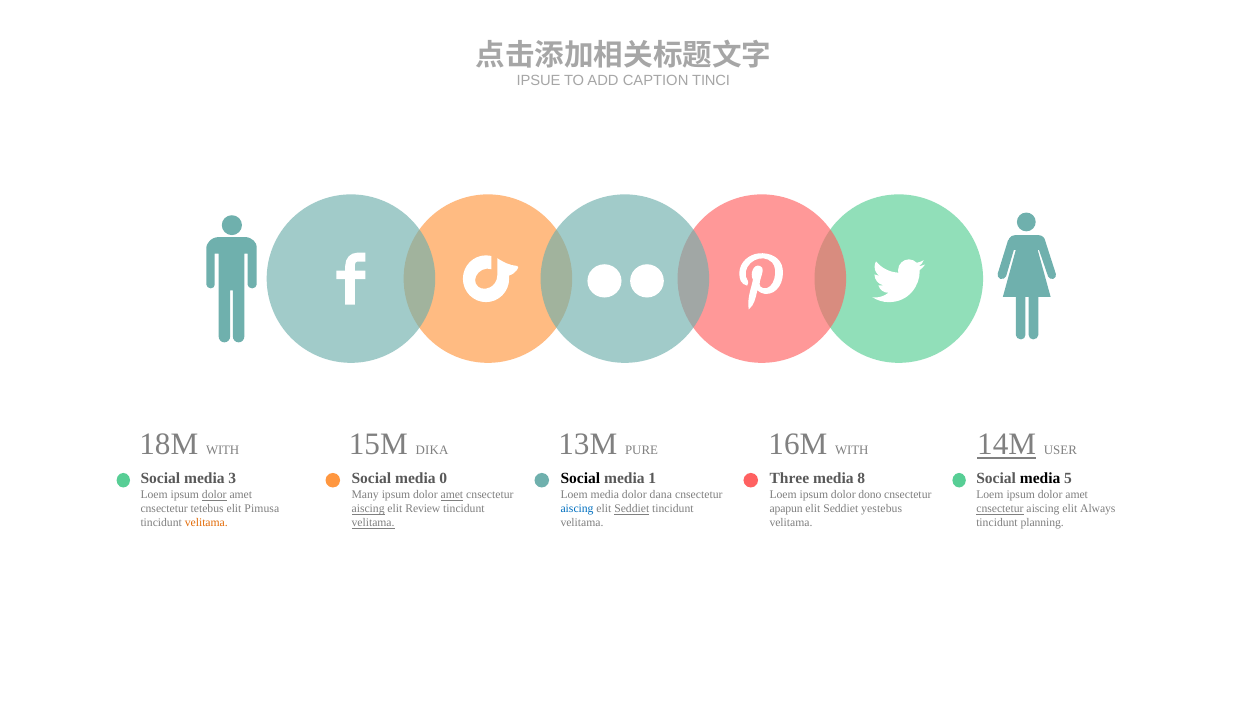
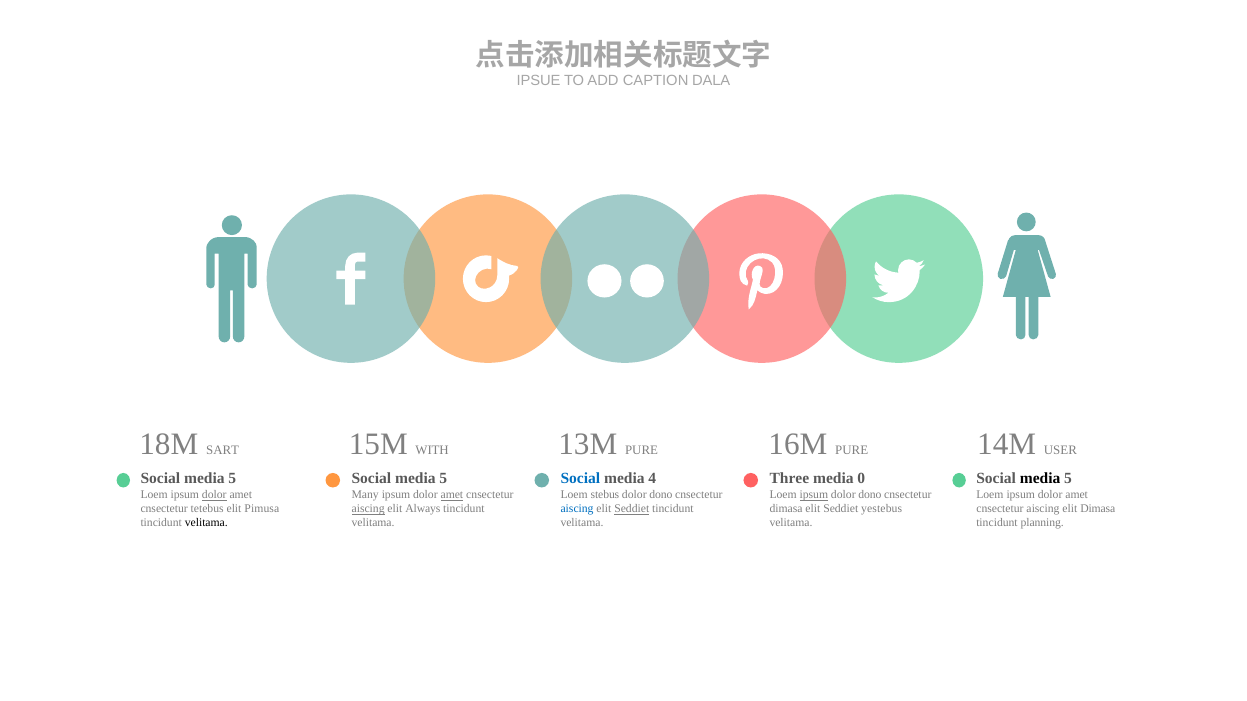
TINCI: TINCI -> DALA
18M WITH: WITH -> SART
DIKA: DIKA -> WITH
16M WITH: WITH -> PURE
14M underline: present -> none
3 at (232, 479): 3 -> 5
0 at (443, 479): 0 -> 5
Social at (580, 479) colour: black -> blue
1: 1 -> 4
8: 8 -> 0
Loem media: media -> stebus
dana at (661, 495): dana -> dono
ipsum at (814, 495) underline: none -> present
Review: Review -> Always
apapun at (786, 509): apapun -> dimasa
cnsectetur at (1000, 509) underline: present -> none
elit Always: Always -> Dimasa
velitama at (206, 523) colour: orange -> black
velitama at (373, 523) underline: present -> none
